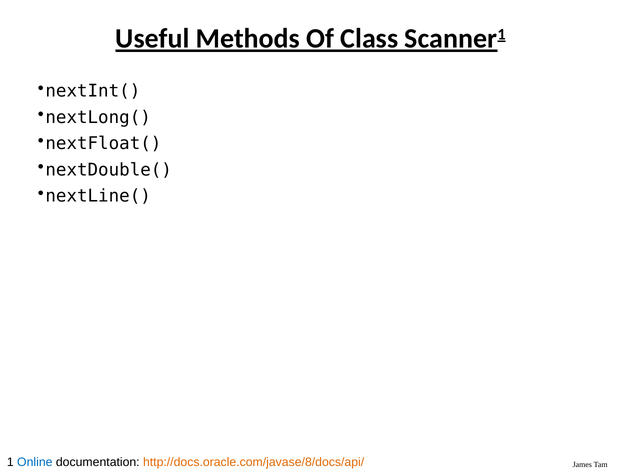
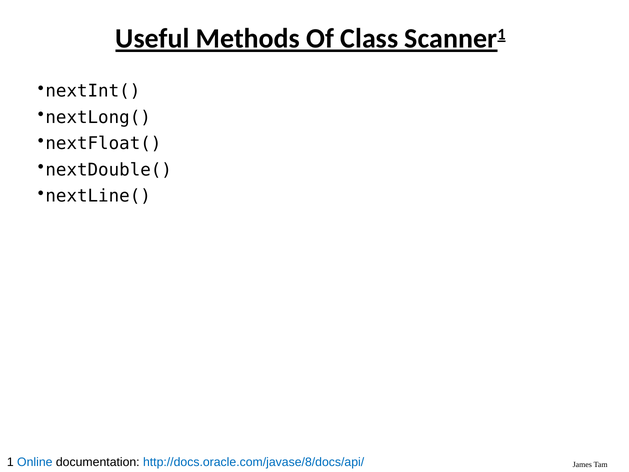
http://docs.oracle.com/javase/8/docs/api/ colour: orange -> blue
